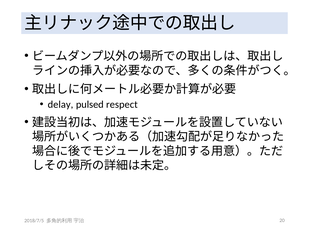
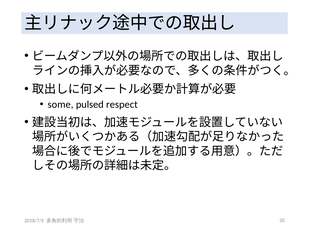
delay: delay -> some
